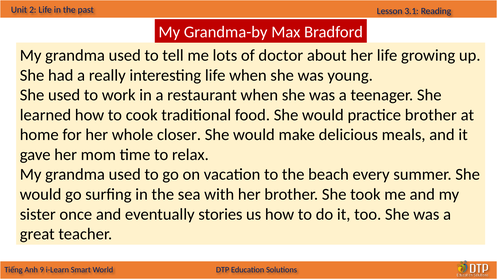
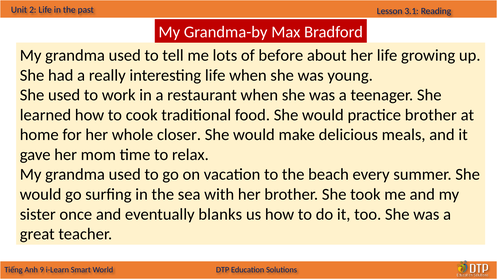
doctor: doctor -> before
stories: stories -> blanks
